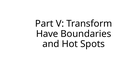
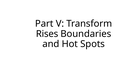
Have: Have -> Rises
